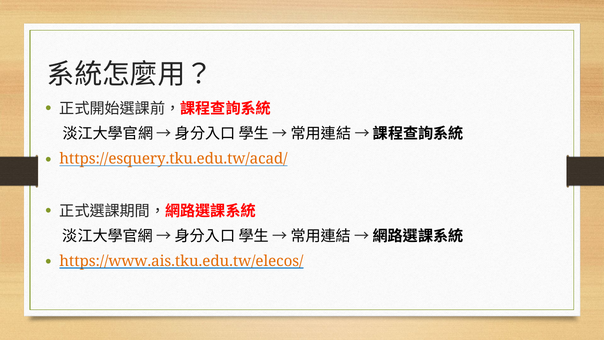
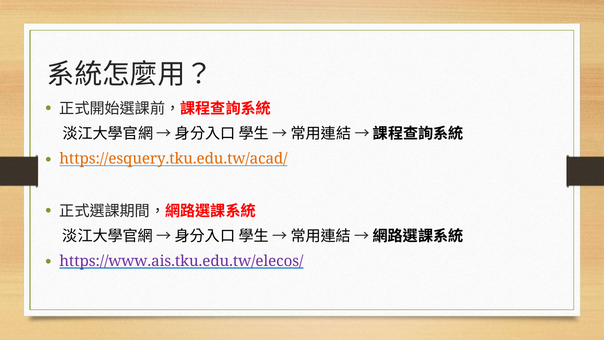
https://www.ais.tku.edu.tw/elecos/ colour: orange -> purple
